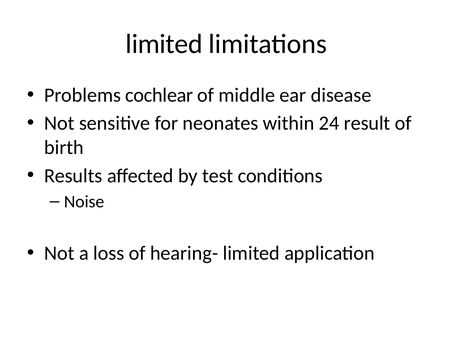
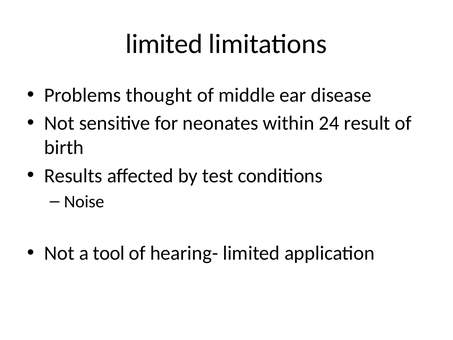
cochlear: cochlear -> thought
loss: loss -> tool
